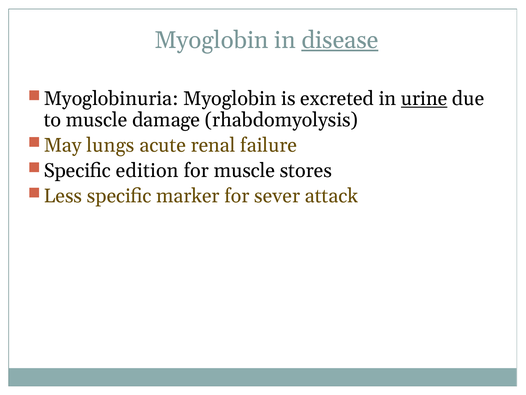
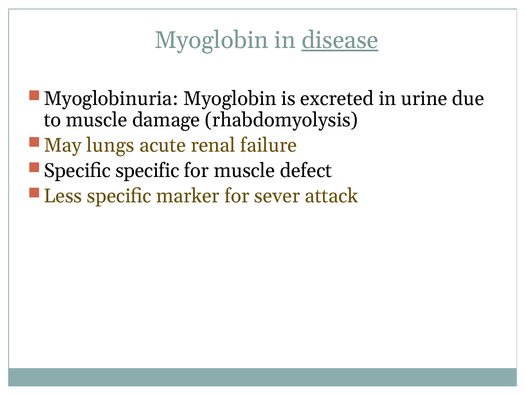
urine underline: present -> none
Specific edition: edition -> specific
stores: stores -> defect
